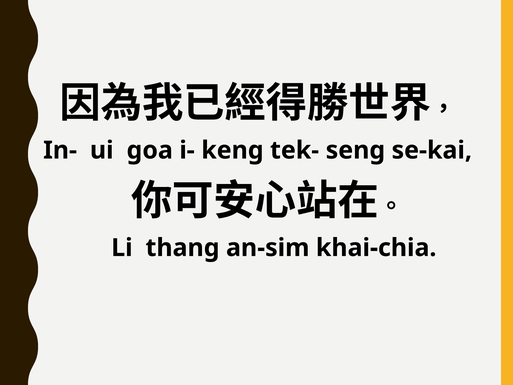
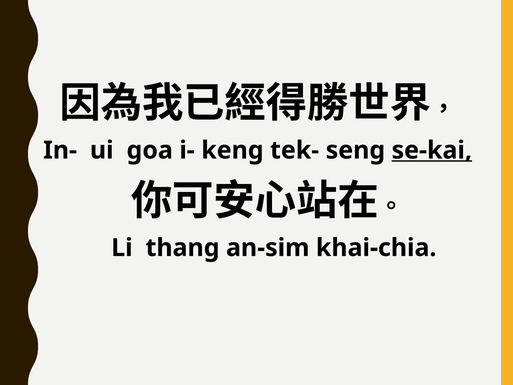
se-kai underline: none -> present
